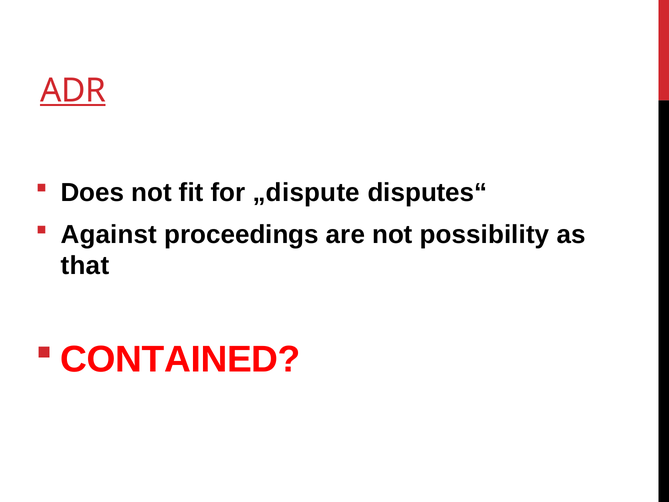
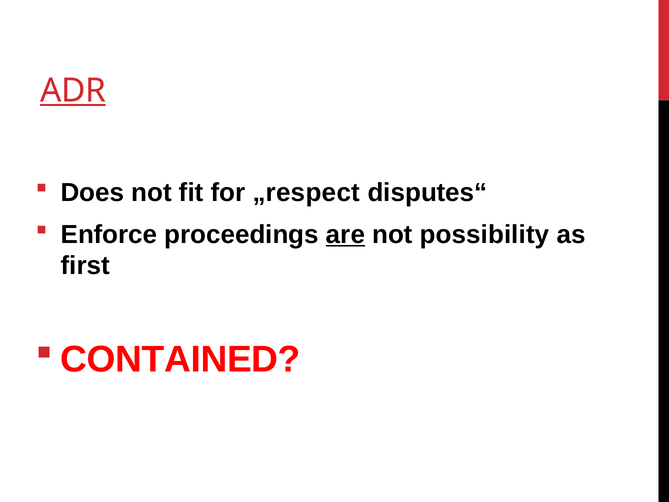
„dispute: „dispute -> „respect
Against: Against -> Enforce
are underline: none -> present
that: that -> first
